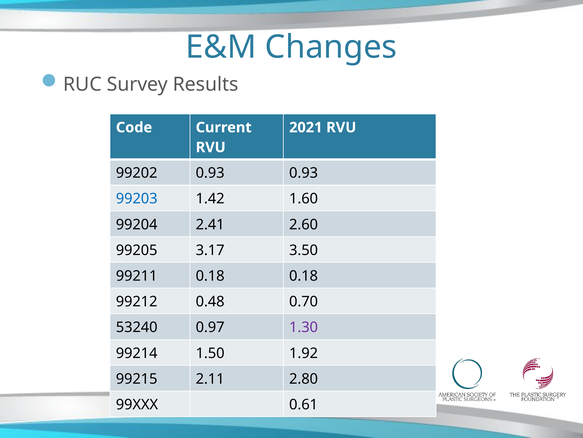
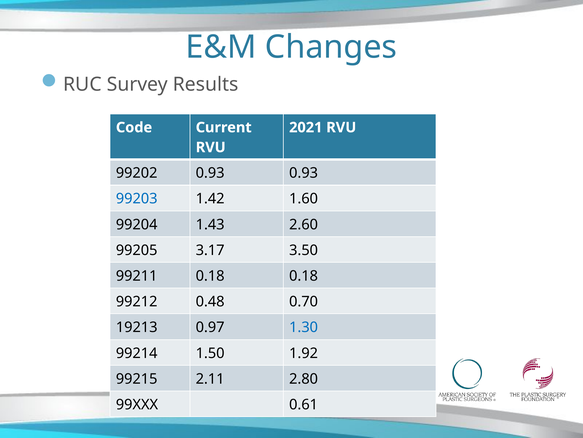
2.41: 2.41 -> 1.43
53240: 53240 -> 19213
1.30 colour: purple -> blue
